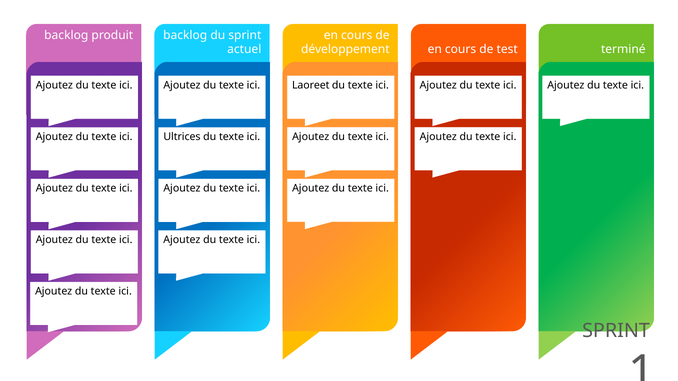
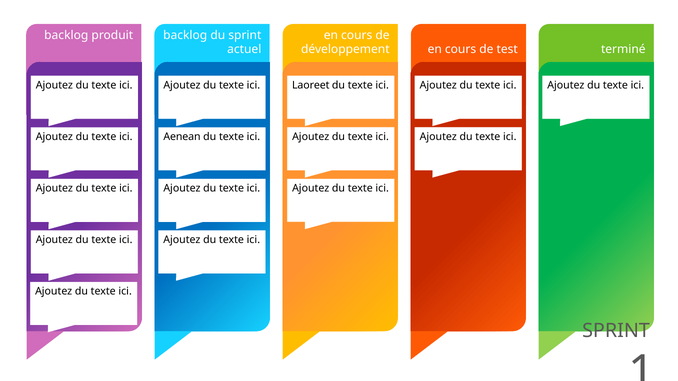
Ultrices: Ultrices -> Aenean
